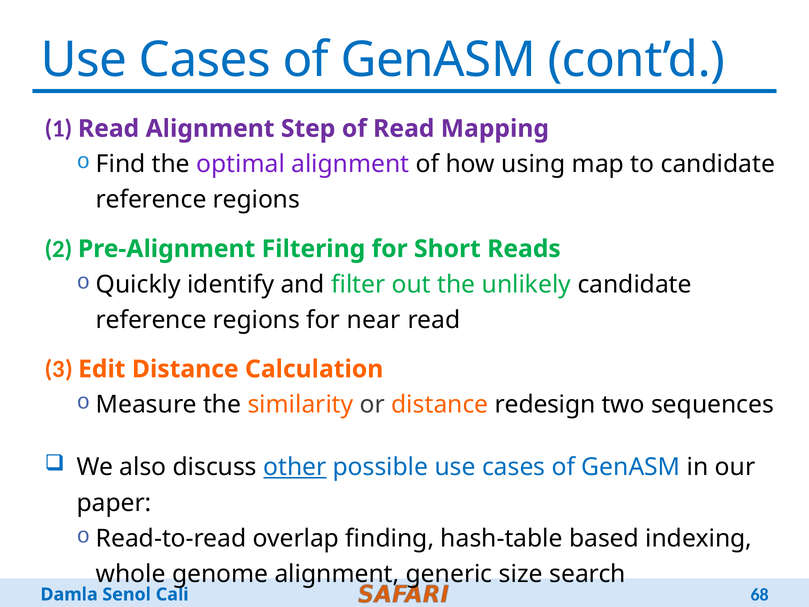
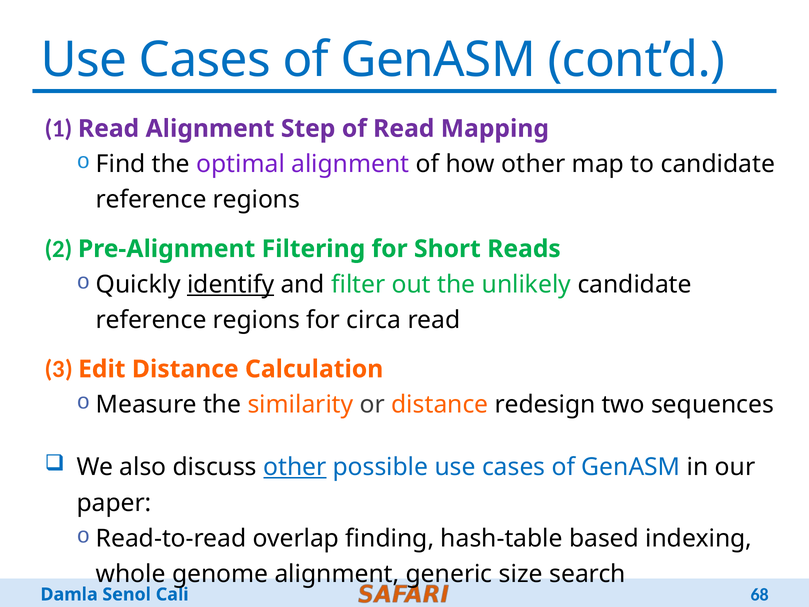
how using: using -> other
identify underline: none -> present
near: near -> circa
